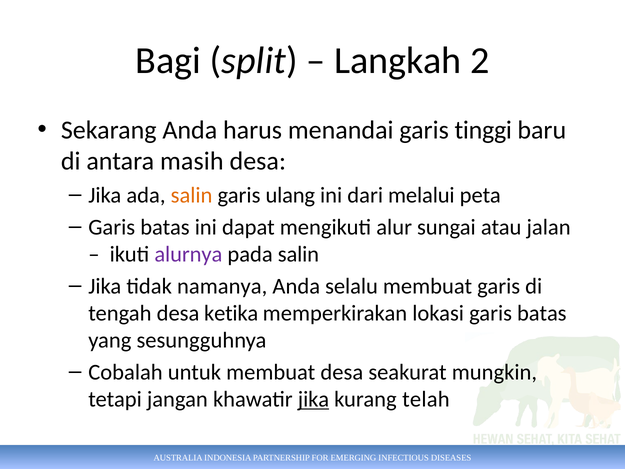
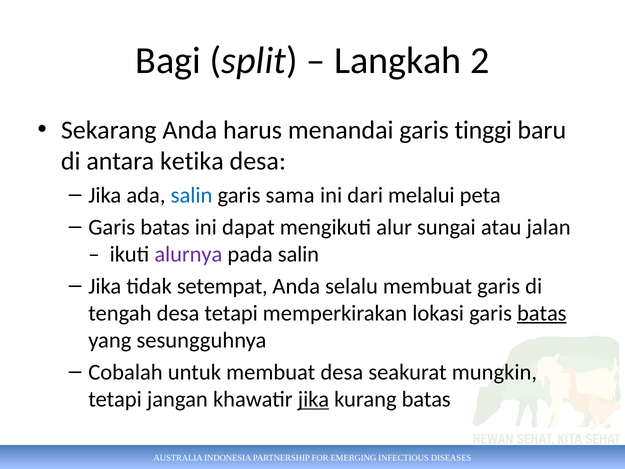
masih: masih -> ketika
salin at (192, 195) colour: orange -> blue
ulang: ulang -> sama
namanya: namanya -> setempat
desa ketika: ketika -> tetapi
batas at (542, 313) underline: none -> present
kurang telah: telah -> batas
